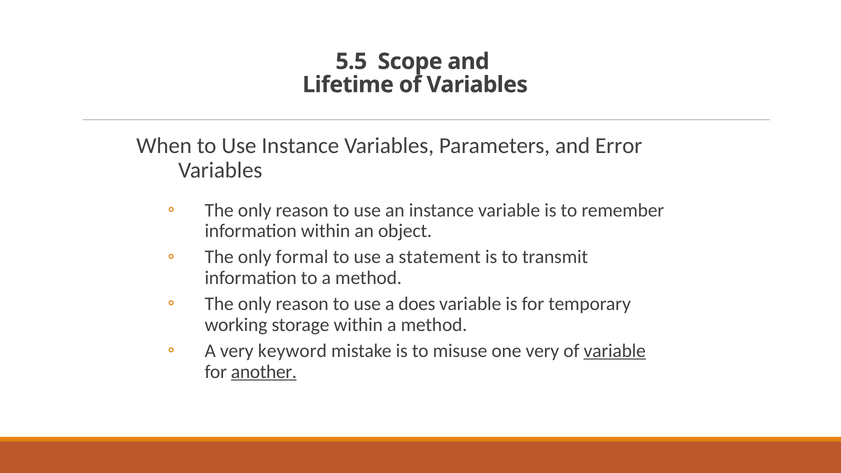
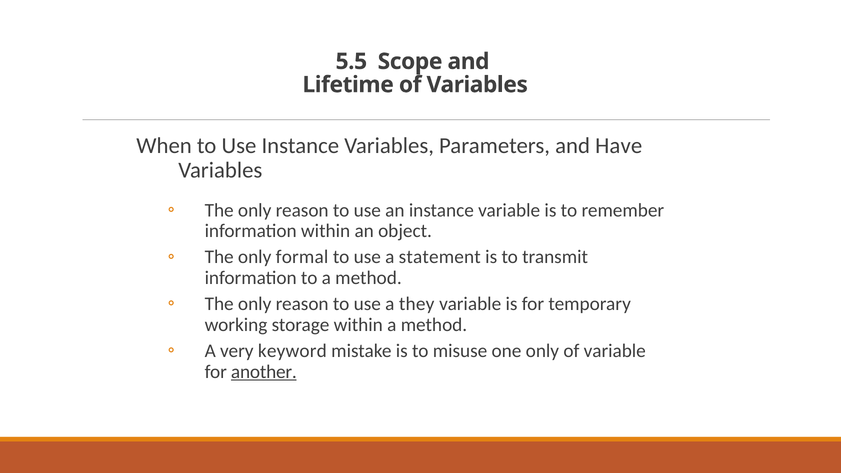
Error: Error -> Have
does: does -> they
one very: very -> only
variable at (615, 351) underline: present -> none
